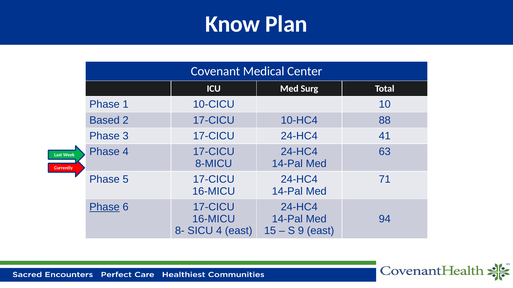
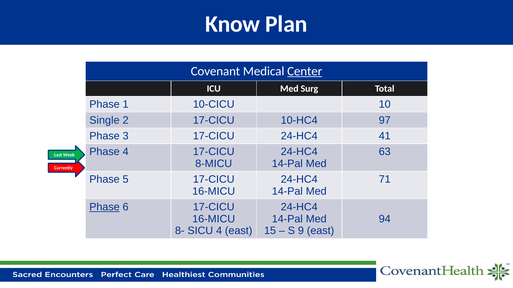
Center underline: none -> present
Based: Based -> Single
88: 88 -> 97
